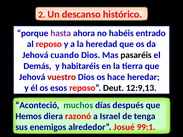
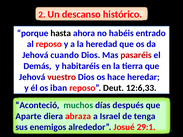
hasta colour: purple -> black
pasaréis colour: black -> red
esos: esos -> iban
12:9,13: 12:9,13 -> 12:6,33
Hemos: Hemos -> Aparte
razonó: razonó -> abraza
99:1: 99:1 -> 29:1
